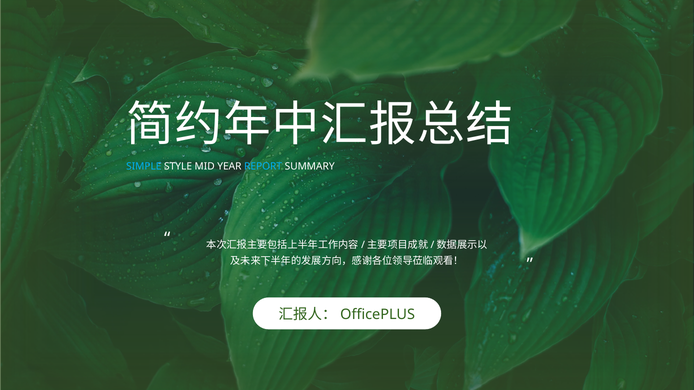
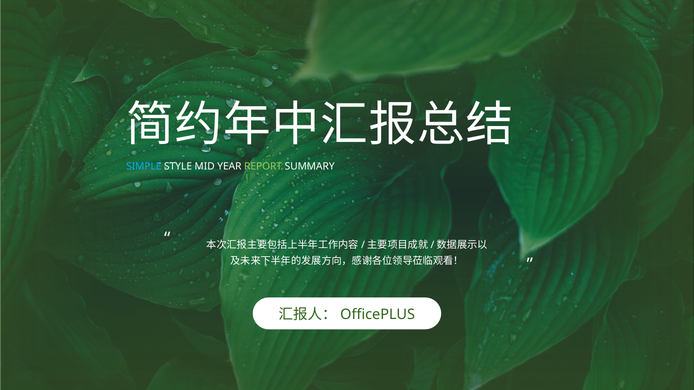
REPORT colour: light blue -> light green
